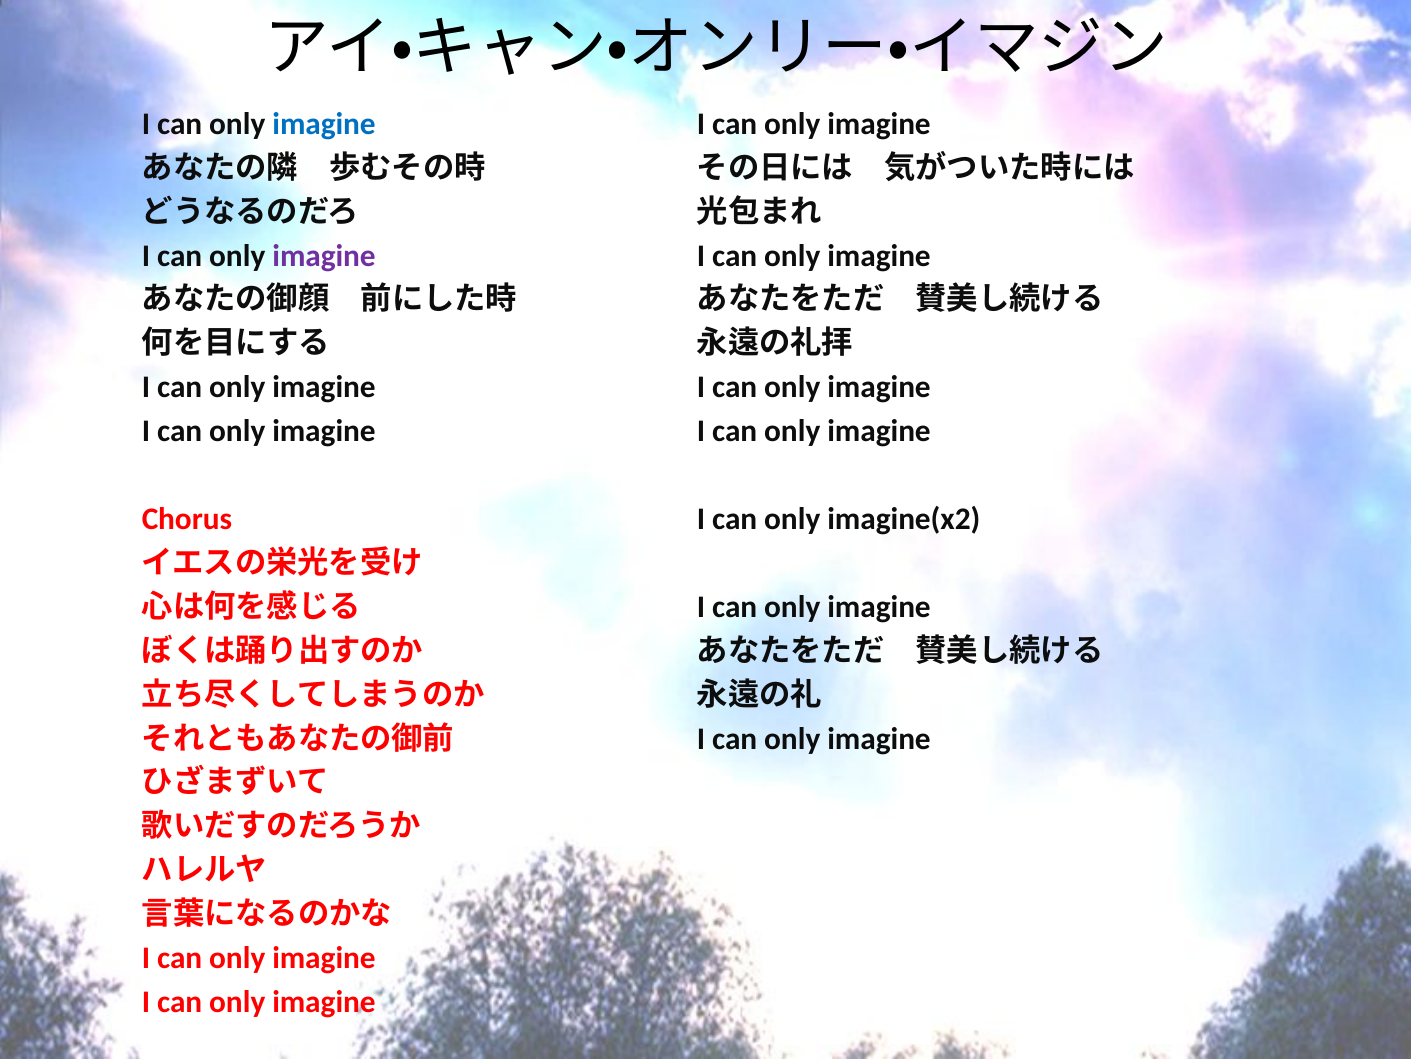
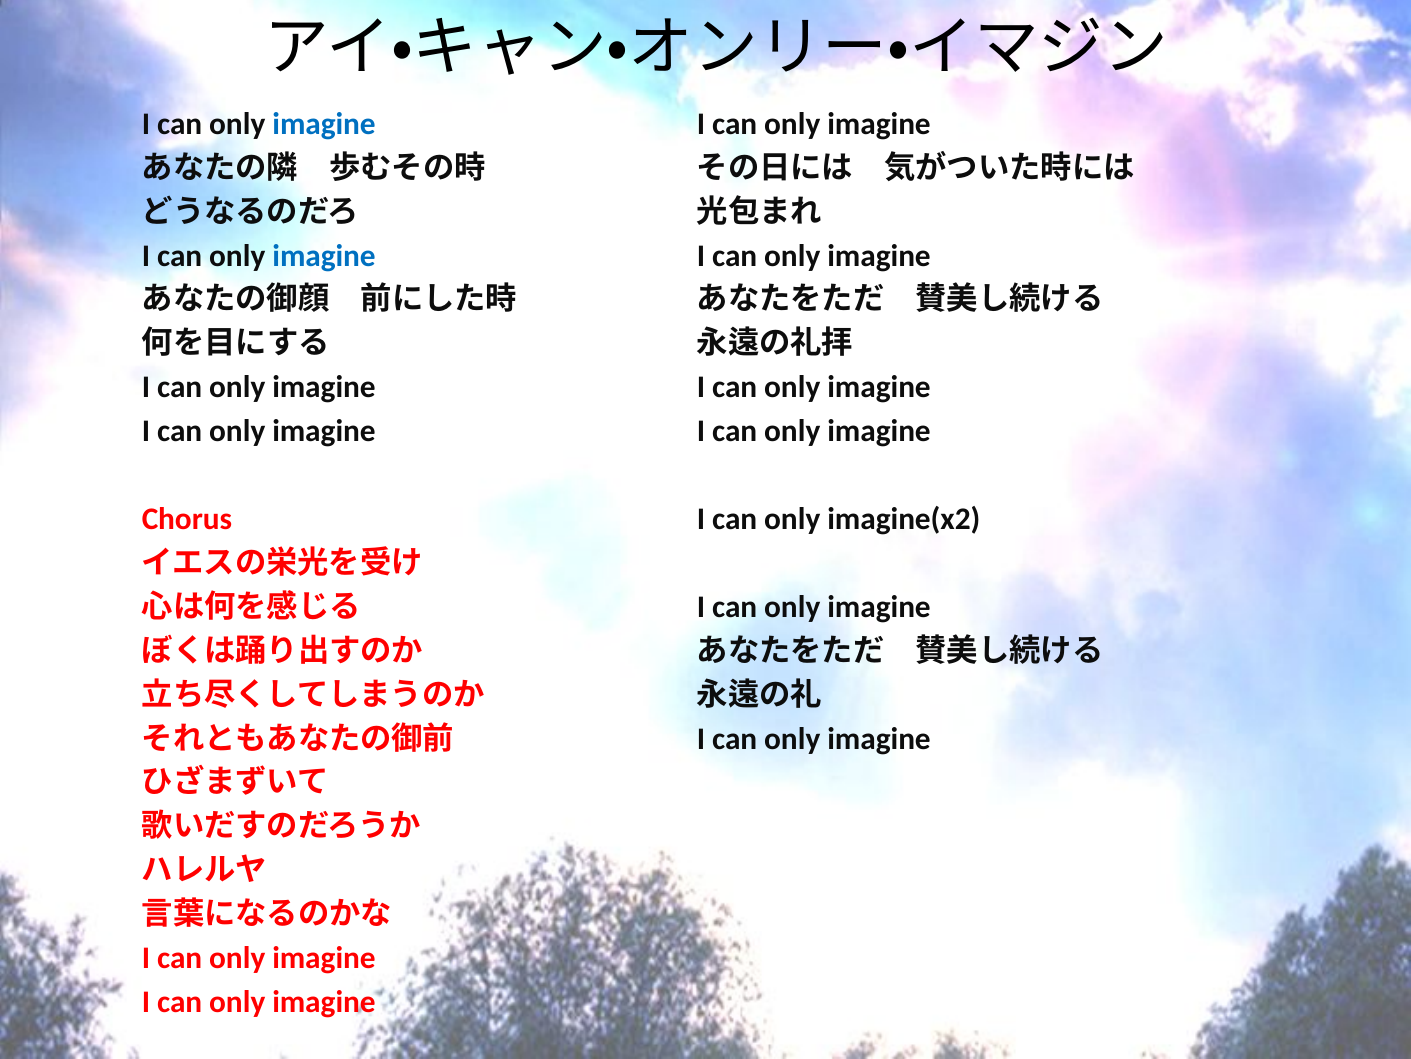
imagine at (324, 255) colour: purple -> blue
